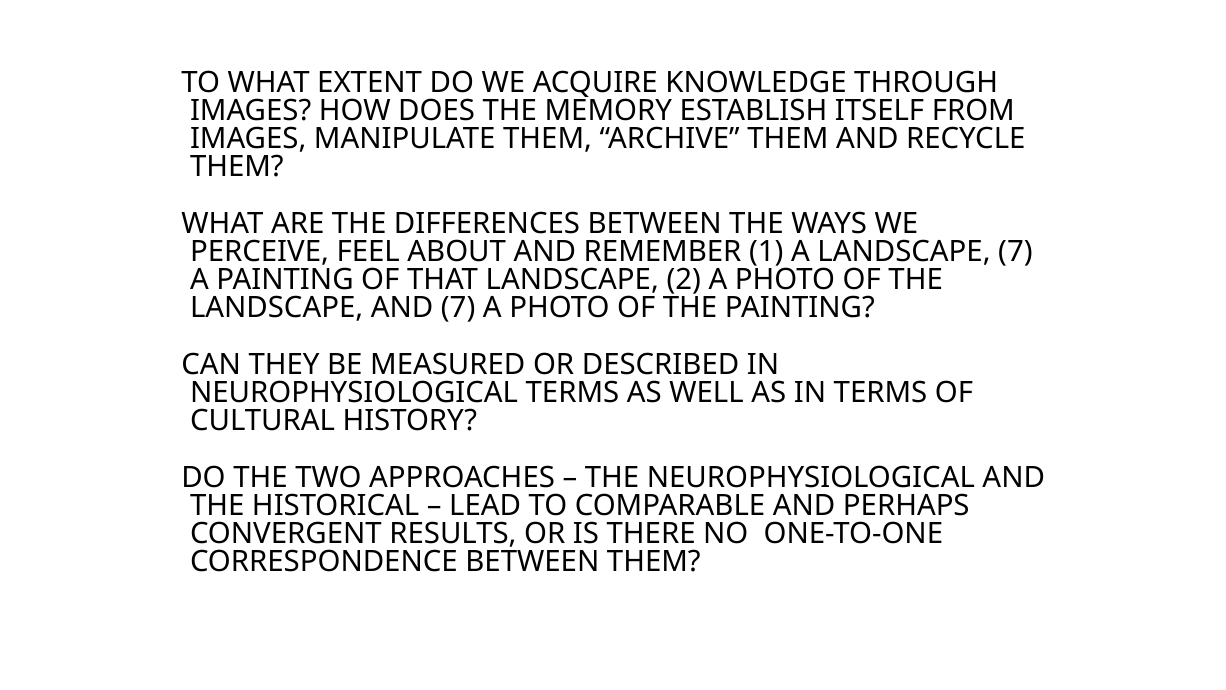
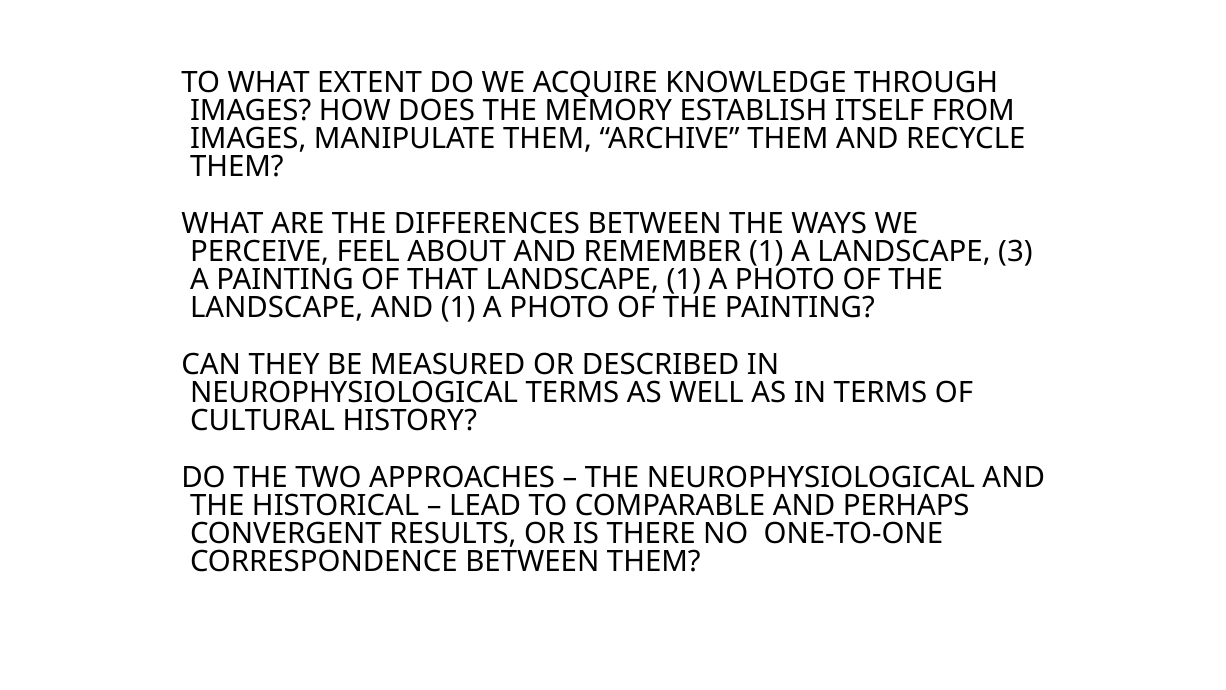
LANDSCAPE 7: 7 -> 3
LANDSCAPE 2: 2 -> 1
AND 7: 7 -> 1
